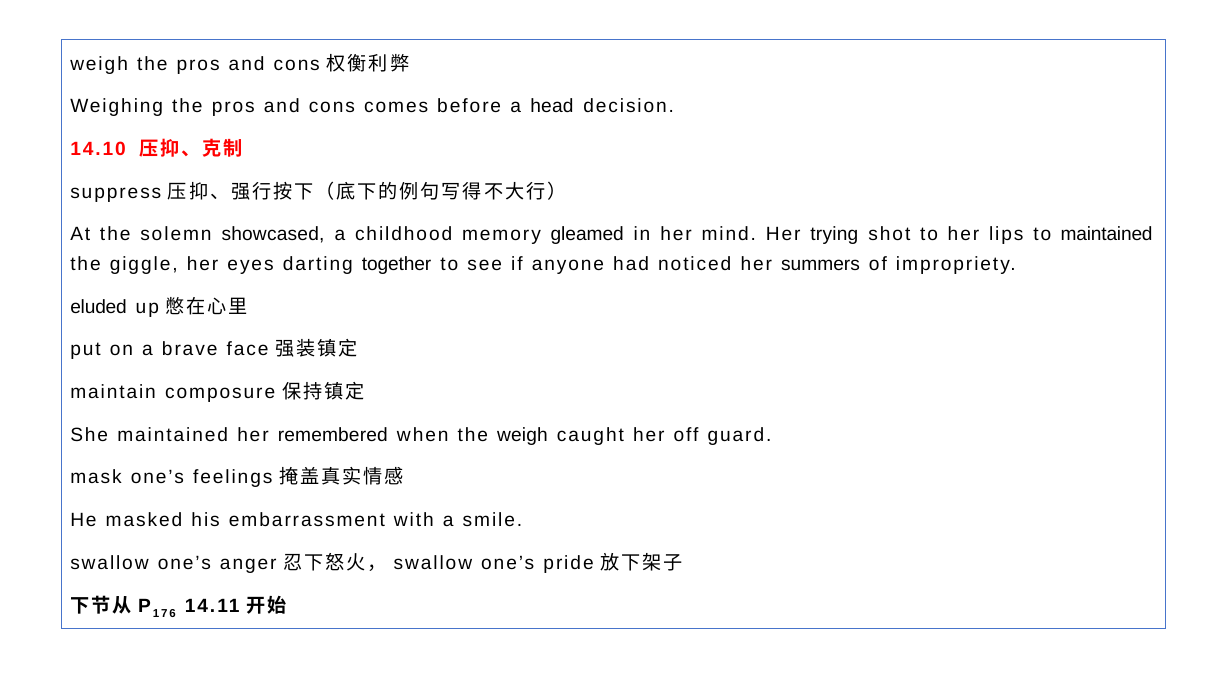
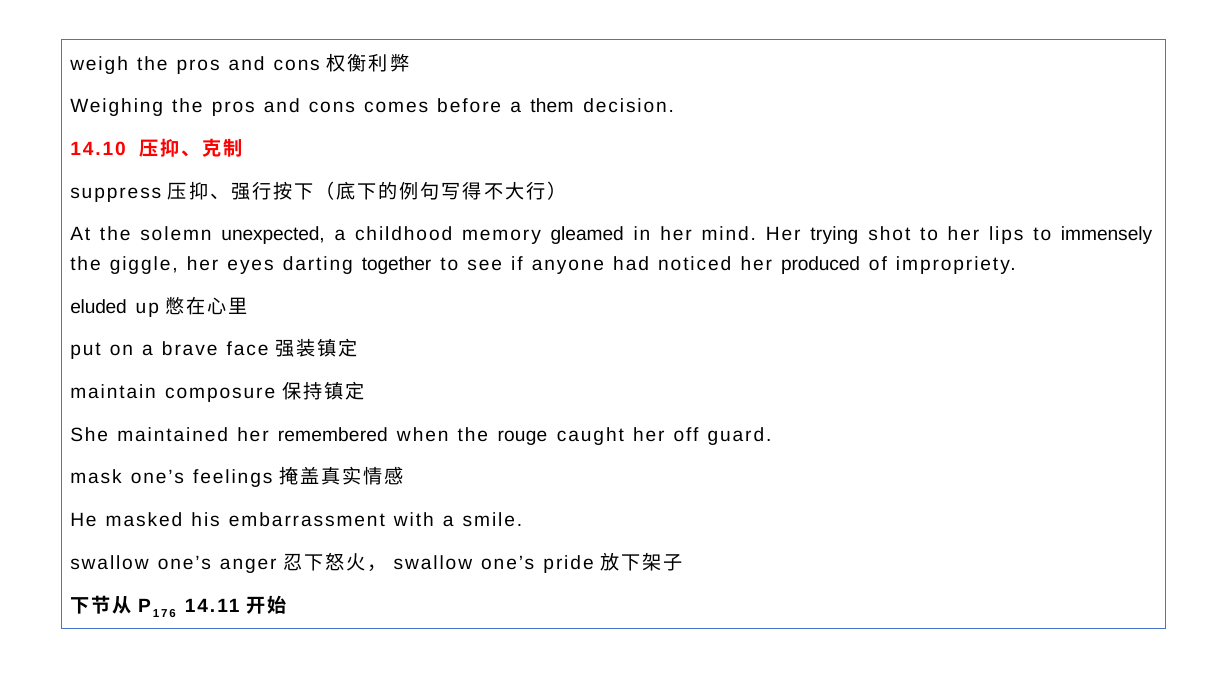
head: head -> them
showcased: showcased -> unexpected
to maintained: maintained -> immensely
summers: summers -> produced
the weigh: weigh -> rouge
